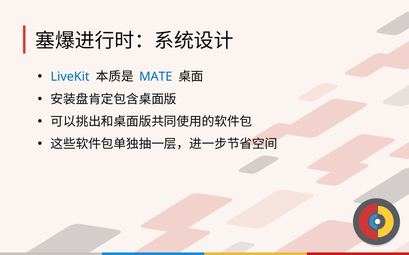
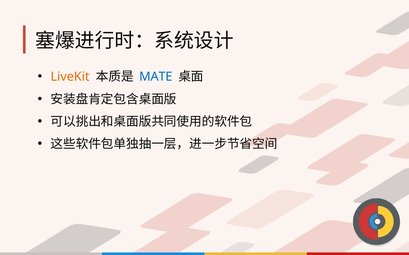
LiveKit colour: blue -> orange
